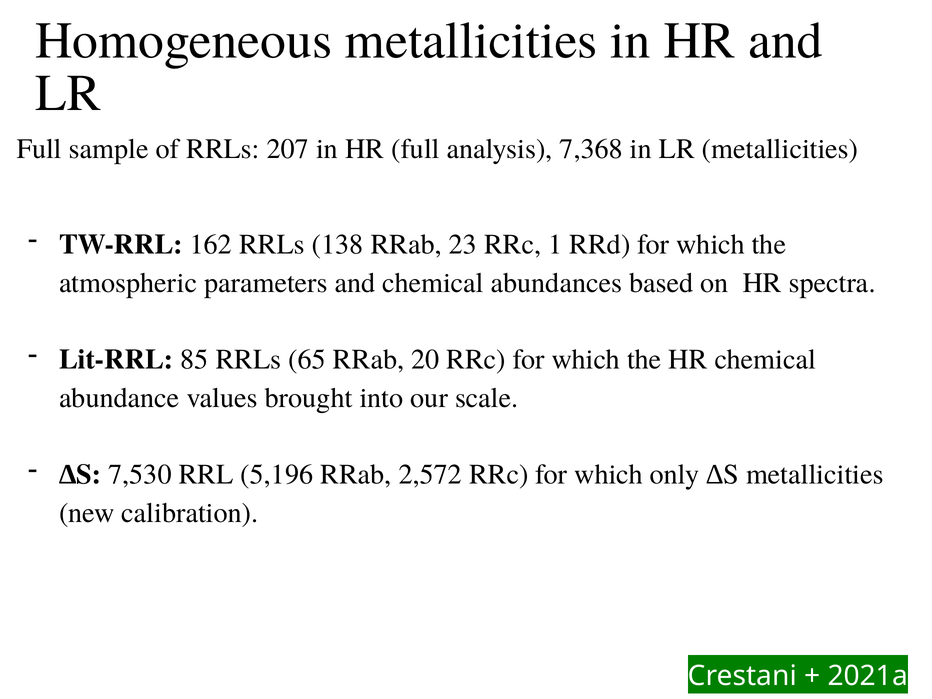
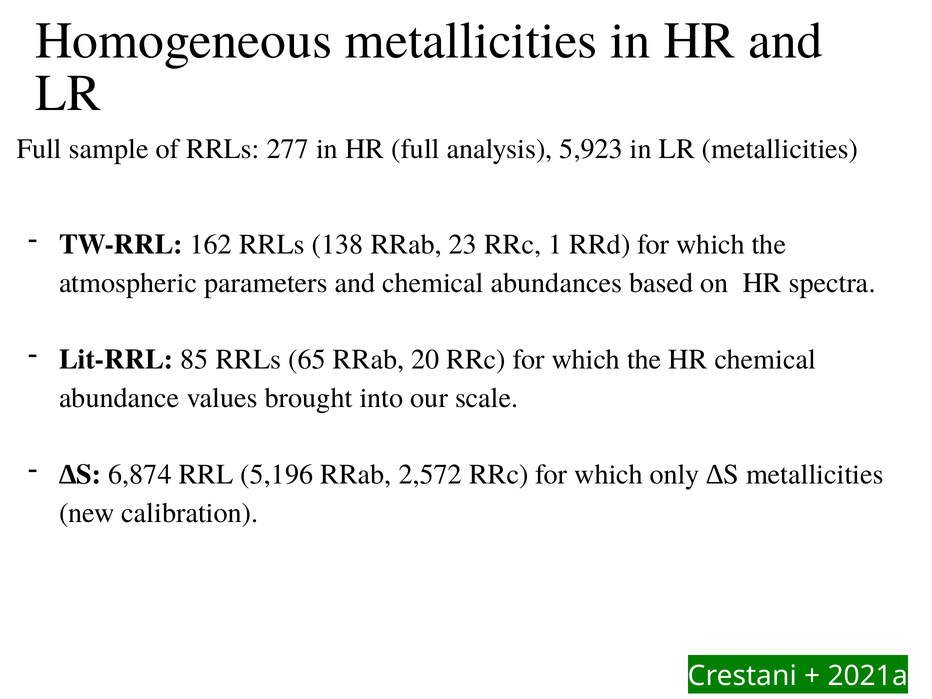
207: 207 -> 277
7,368: 7,368 -> 5,923
7,530: 7,530 -> 6,874
